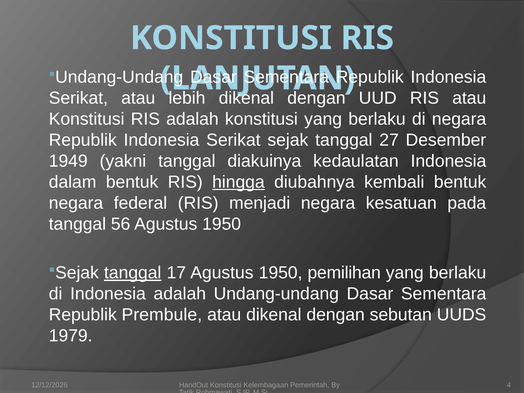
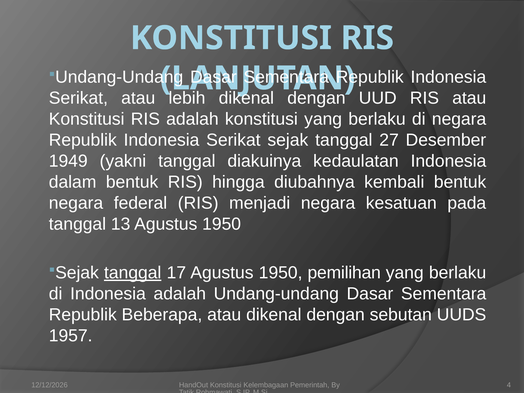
hingga underline: present -> none
56: 56 -> 13
Prembule: Prembule -> Beberapa
1979: 1979 -> 1957
